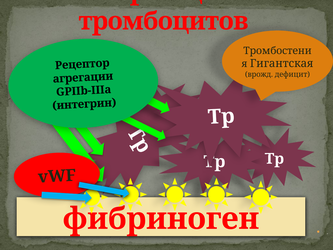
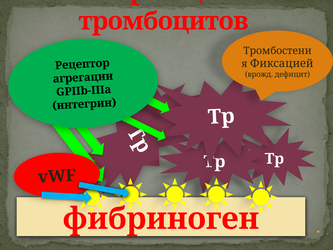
Гигантская: Гигантская -> Фиксацией
